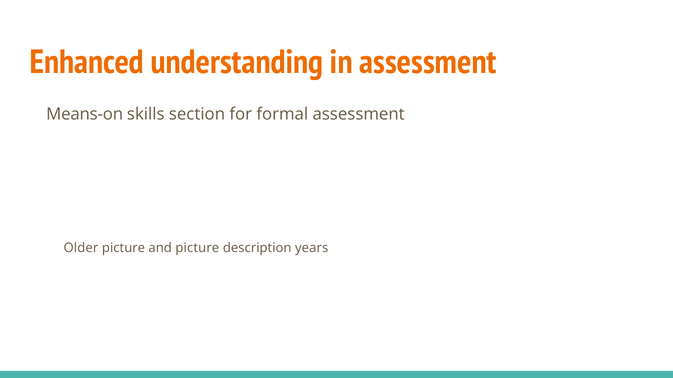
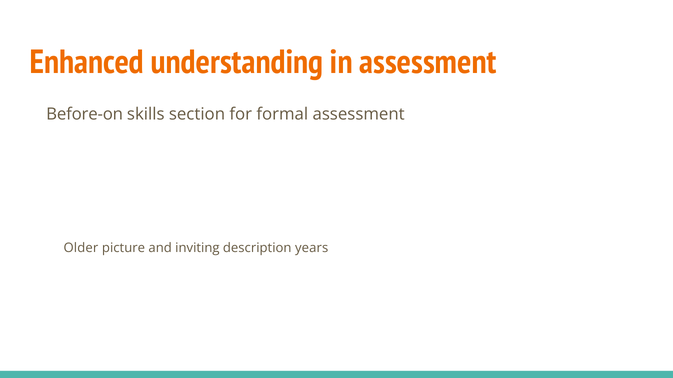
Means-on: Means-on -> Before-on
and picture: picture -> inviting
